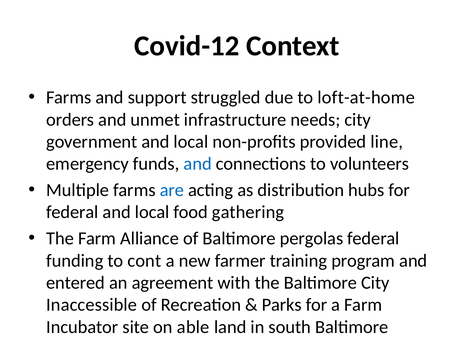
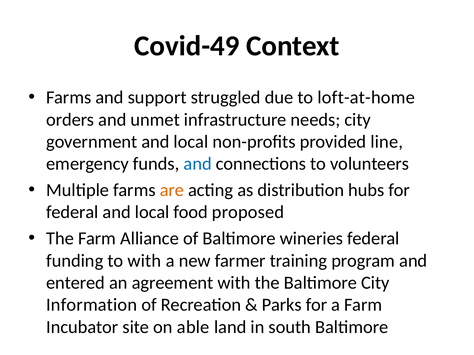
Covid-12: Covid-12 -> Covid-49
are colour: blue -> orange
gathering: gathering -> proposed
pergolas: pergolas -> wineries
to cont: cont -> with
Inaccessible: Inaccessible -> Information
